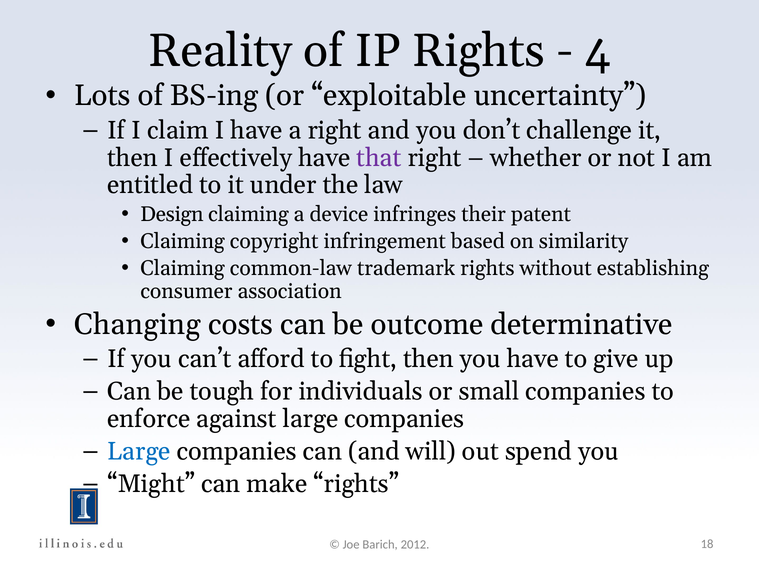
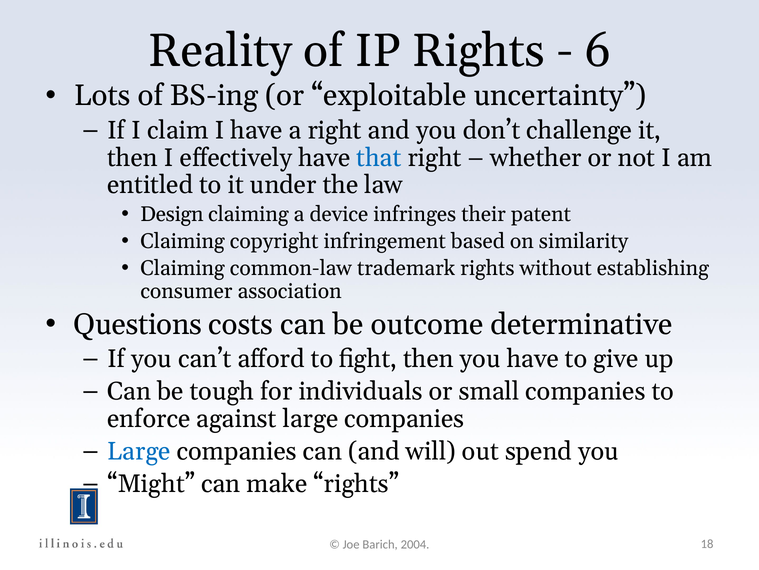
4: 4 -> 6
that colour: purple -> blue
Changing: Changing -> Questions
2012: 2012 -> 2004
